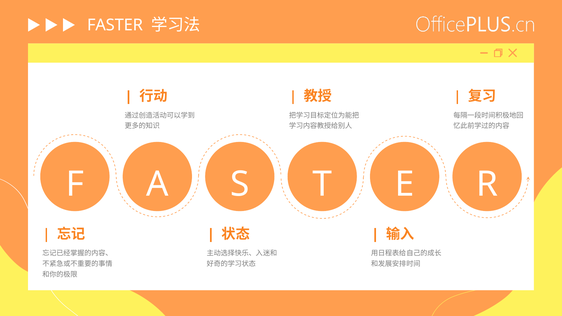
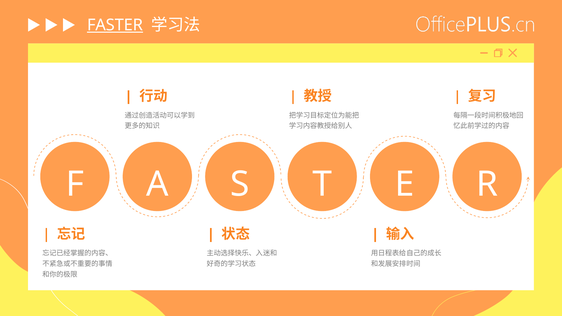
FASTER underline: none -> present
